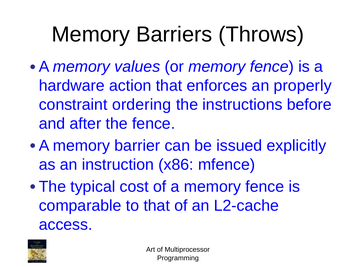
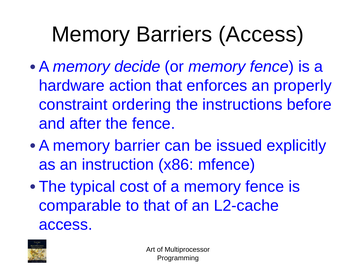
Barriers Throws: Throws -> Access
values: values -> decide
